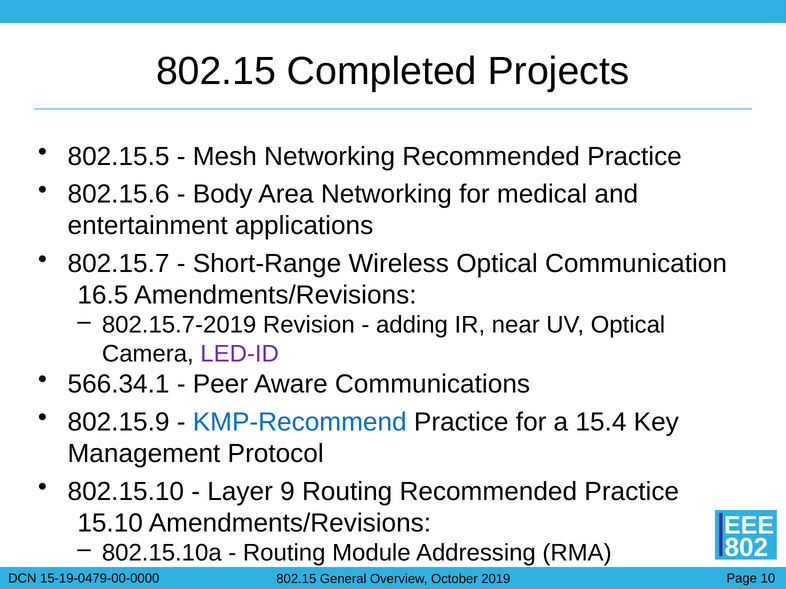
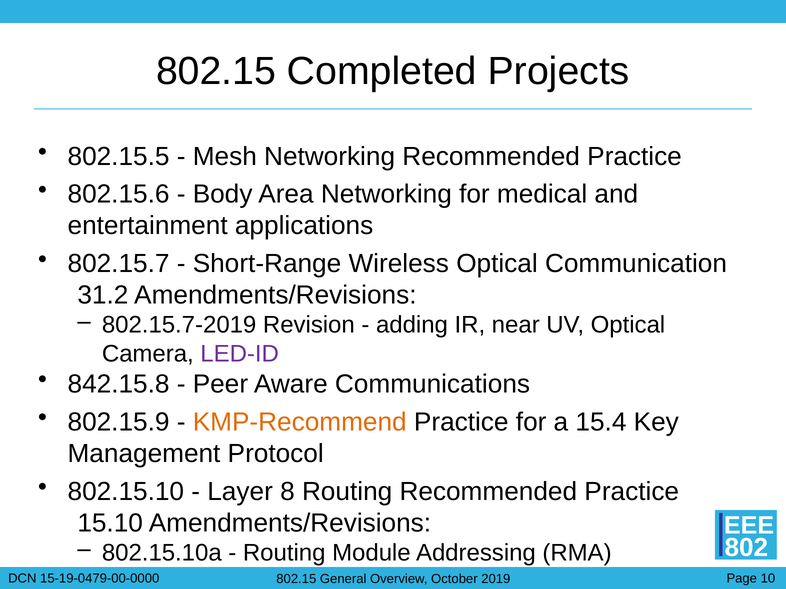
16.5: 16.5 -> 31.2
566.34.1: 566.34.1 -> 842.15.8
KMP-Recommend colour: blue -> orange
9: 9 -> 8
